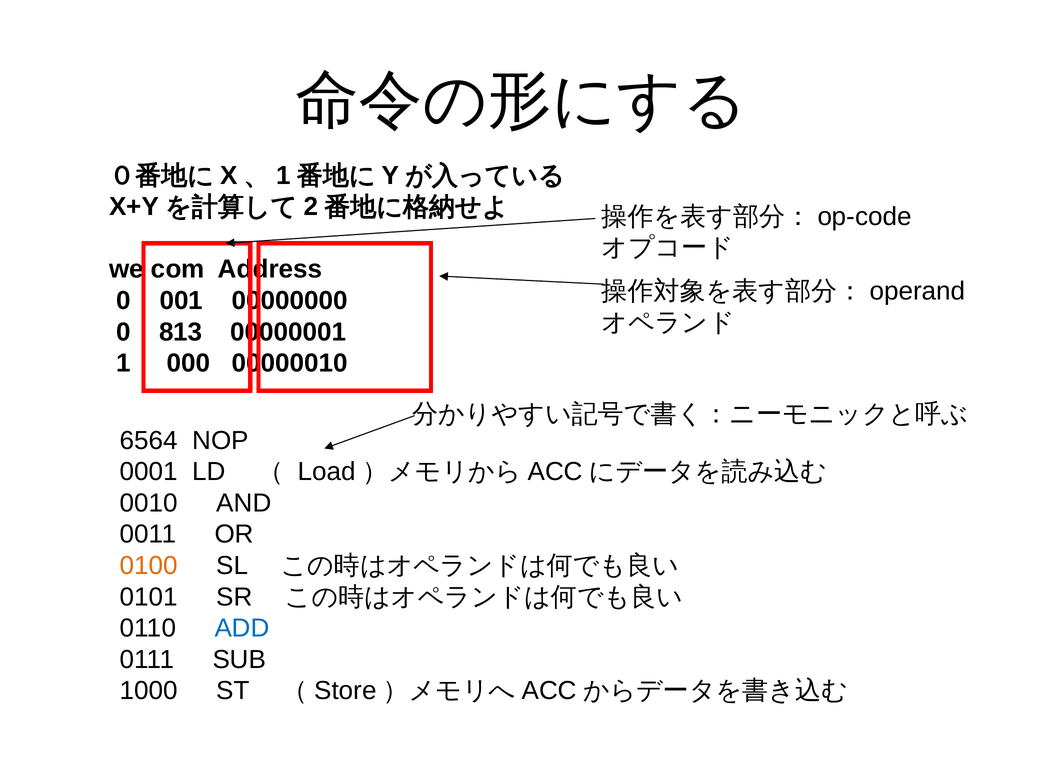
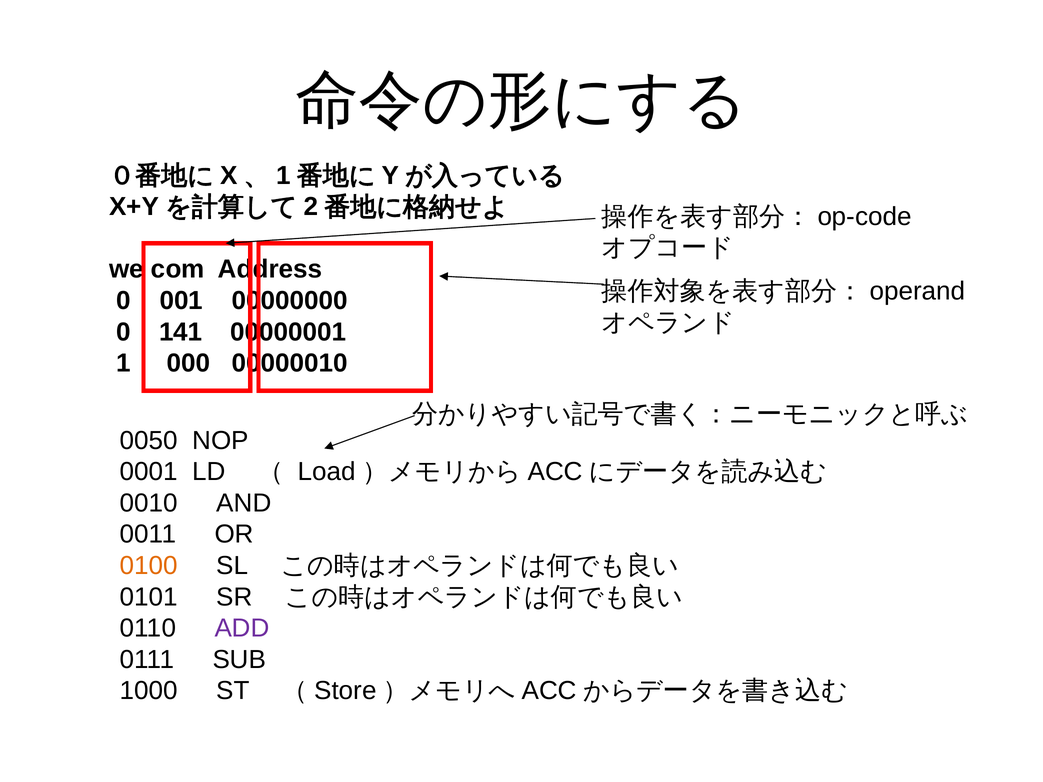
813: 813 -> 141
6564: 6564 -> 0050
ADD colour: blue -> purple
